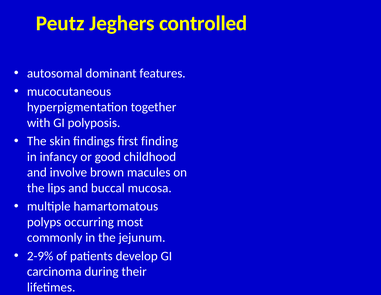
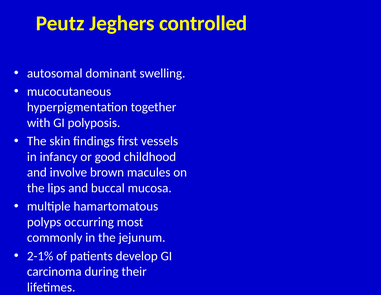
features: features -> swelling
finding: finding -> vessels
2-9%: 2-9% -> 2-1%
